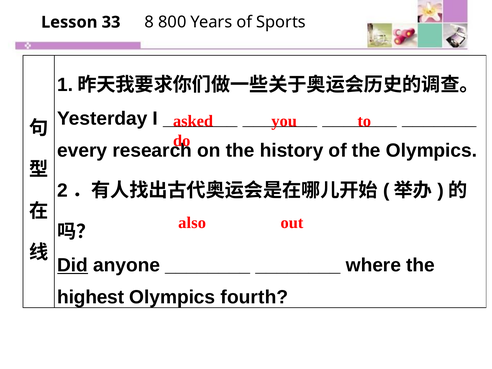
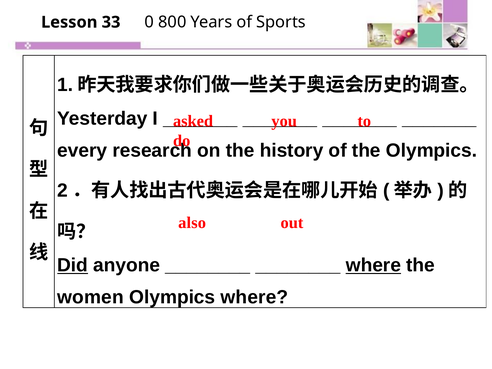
8: 8 -> 0
where at (373, 265) underline: none -> present
highest: highest -> women
Olympics fourth: fourth -> where
